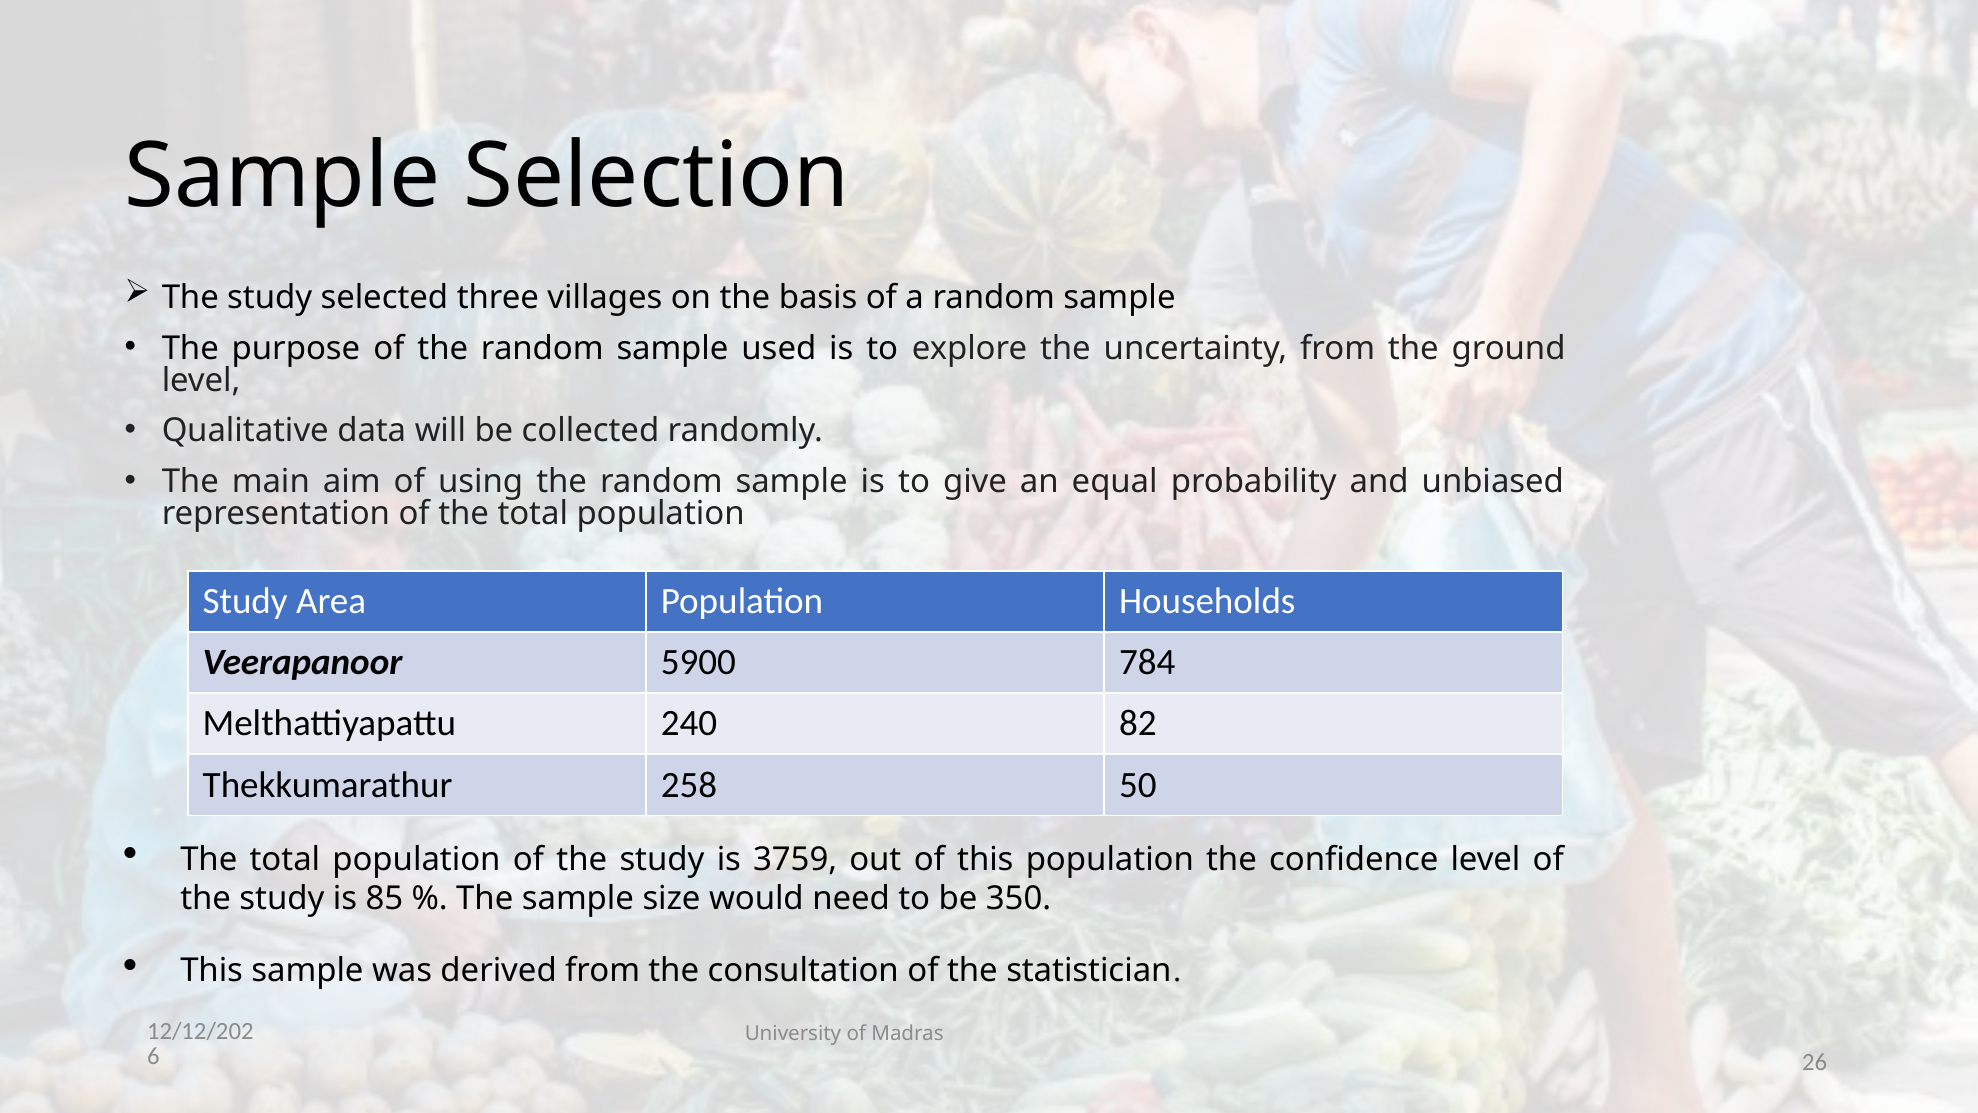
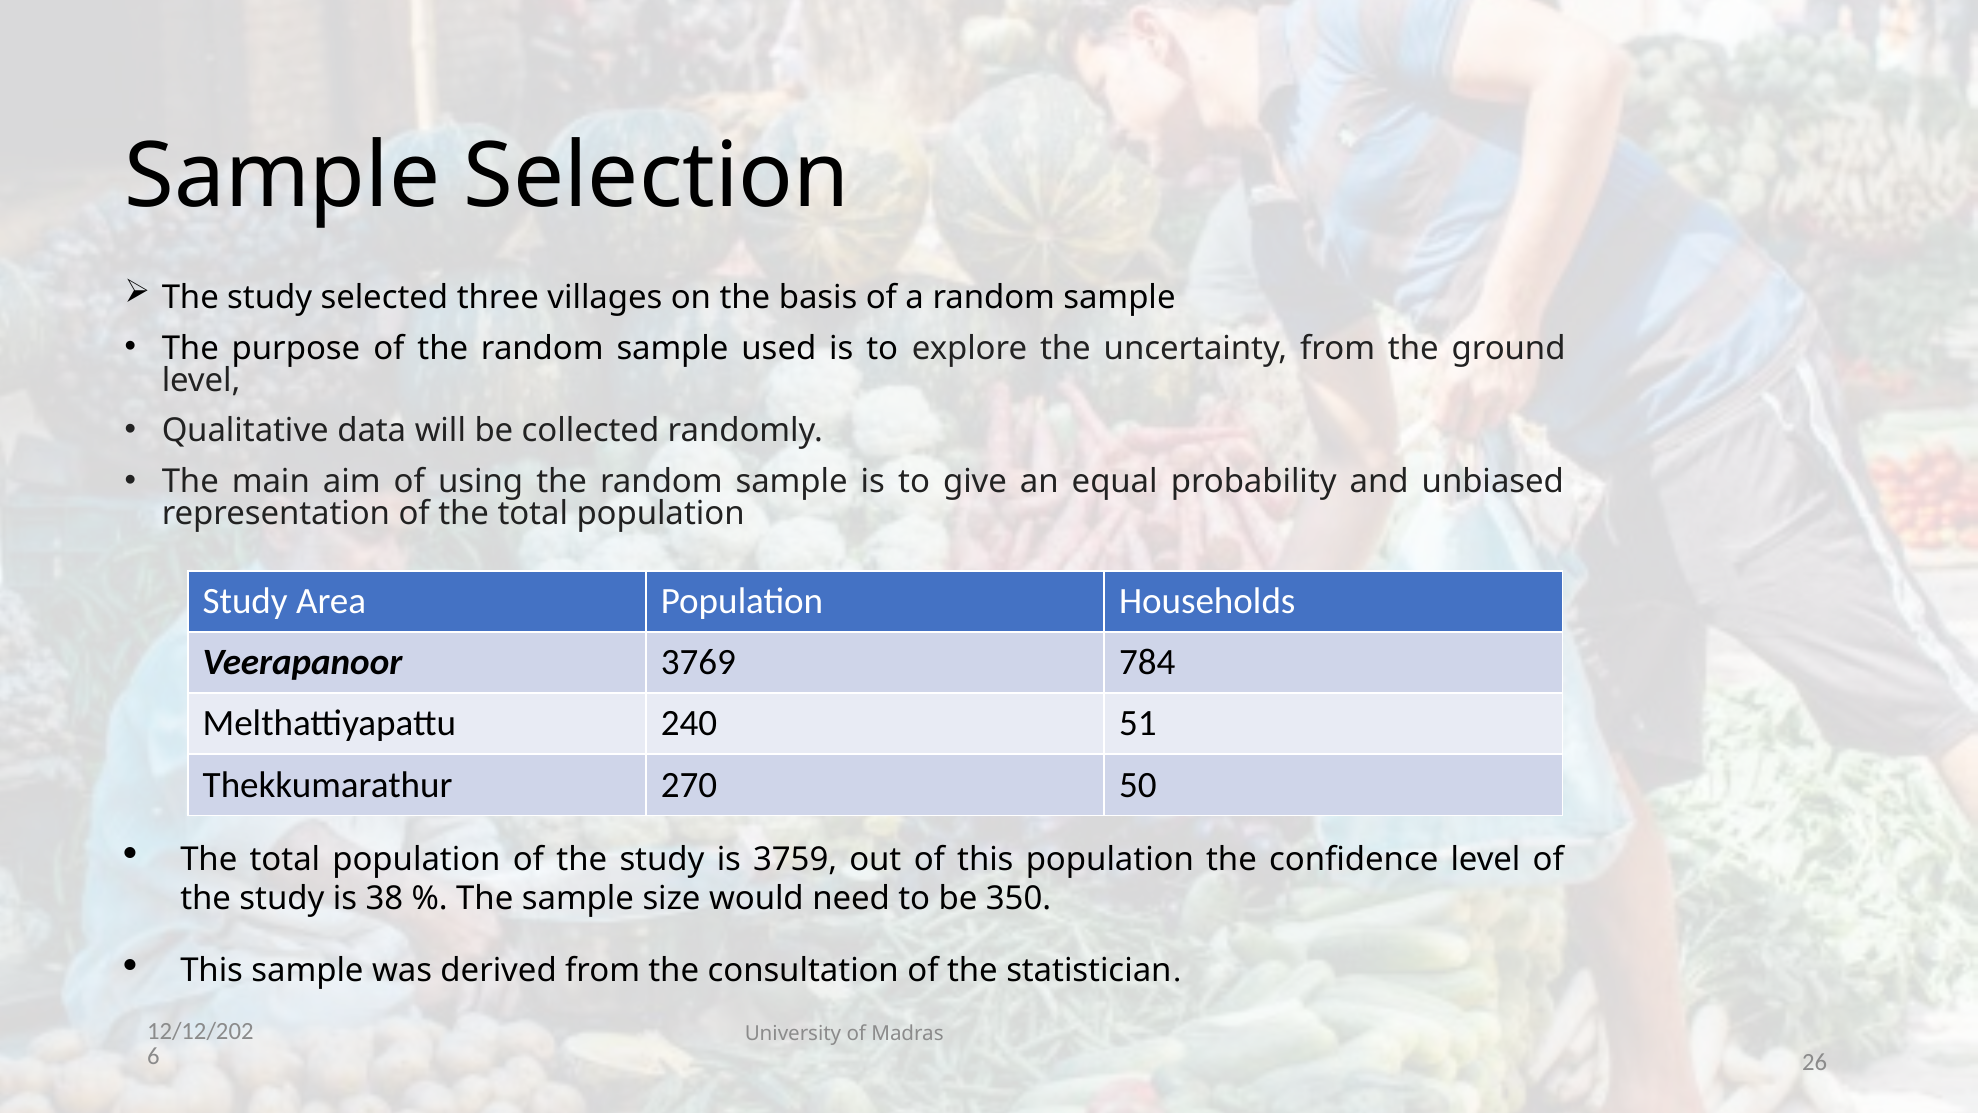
5900: 5900 -> 3769
82: 82 -> 51
258: 258 -> 270
85: 85 -> 38
